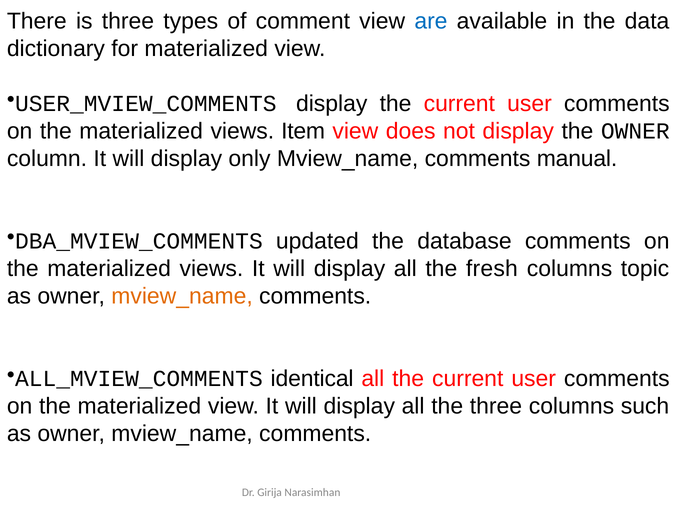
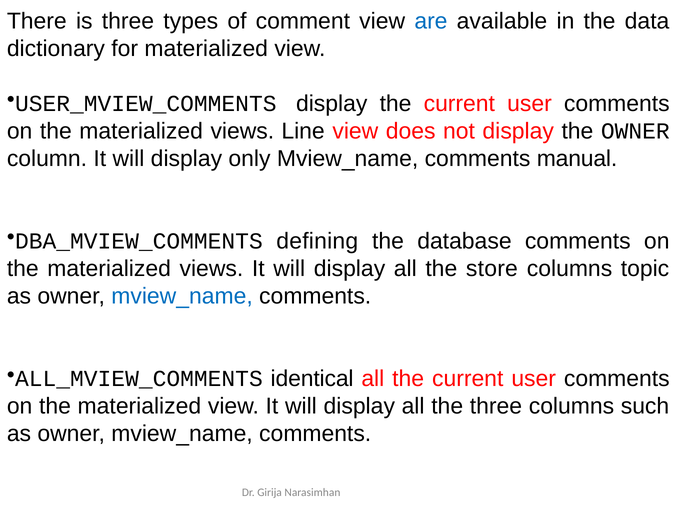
Item: Item -> Line
updated: updated -> defining
fresh: fresh -> store
mview_name at (182, 296) colour: orange -> blue
